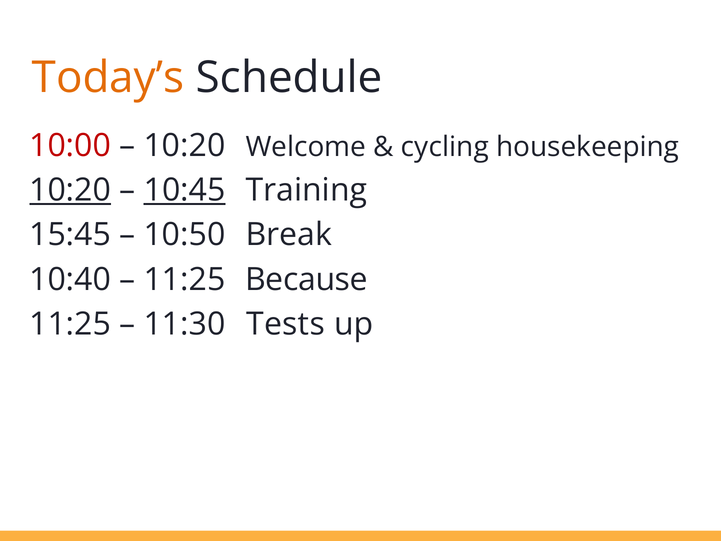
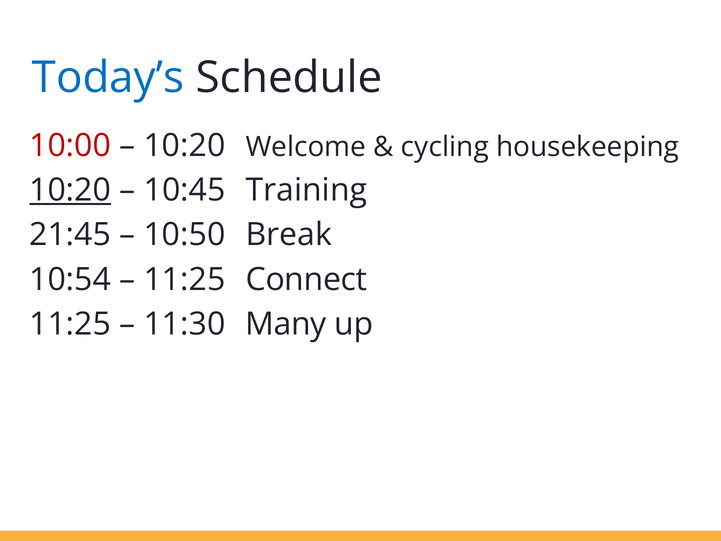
Today’s colour: orange -> blue
10:45 underline: present -> none
15:45: 15:45 -> 21:45
10:40: 10:40 -> 10:54
Because: Because -> Connect
Tests: Tests -> Many
